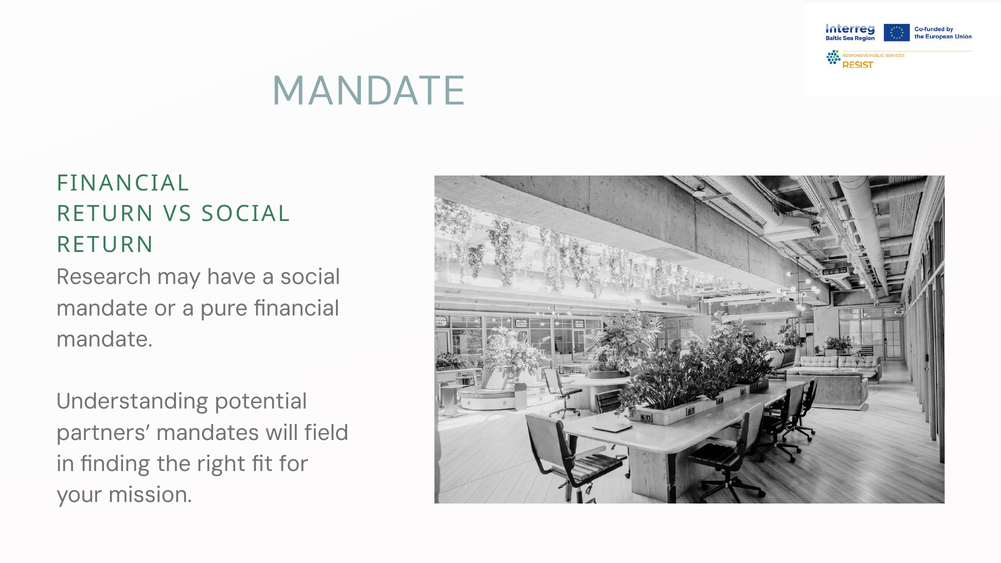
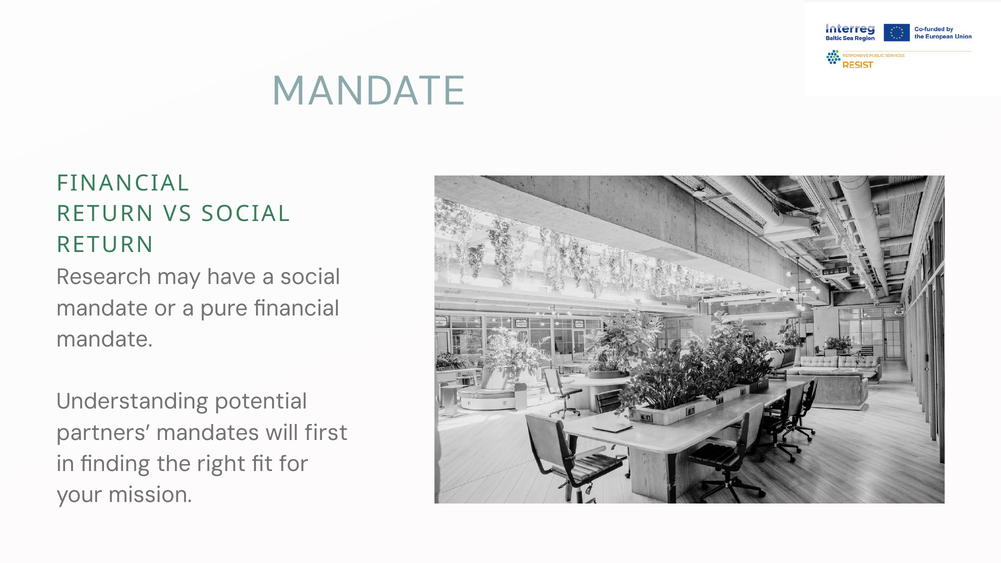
field: field -> first
